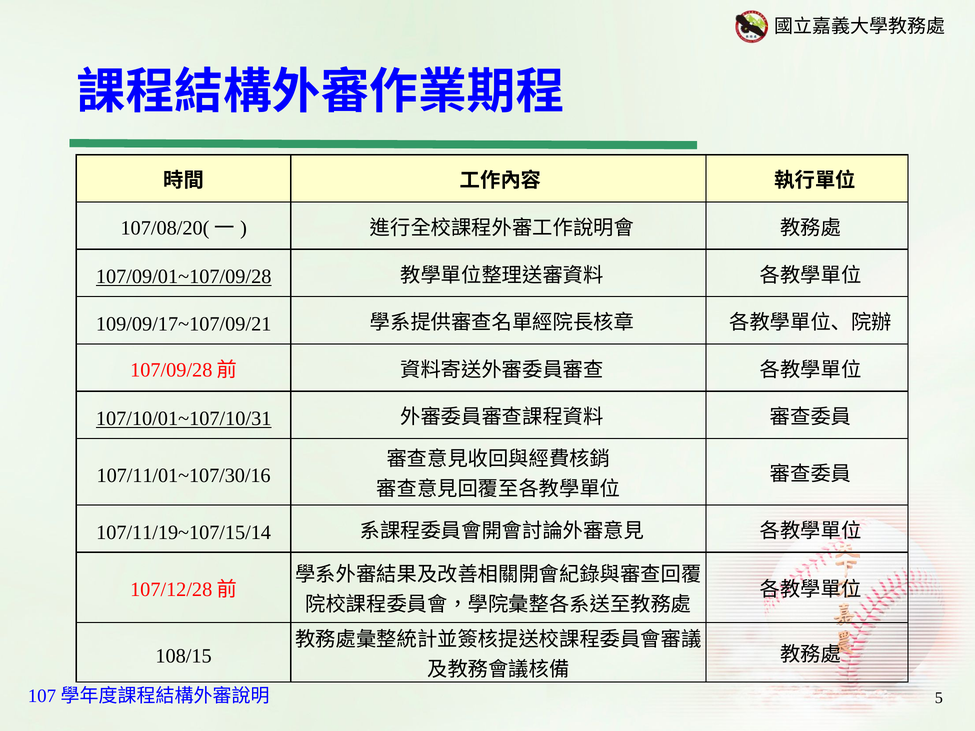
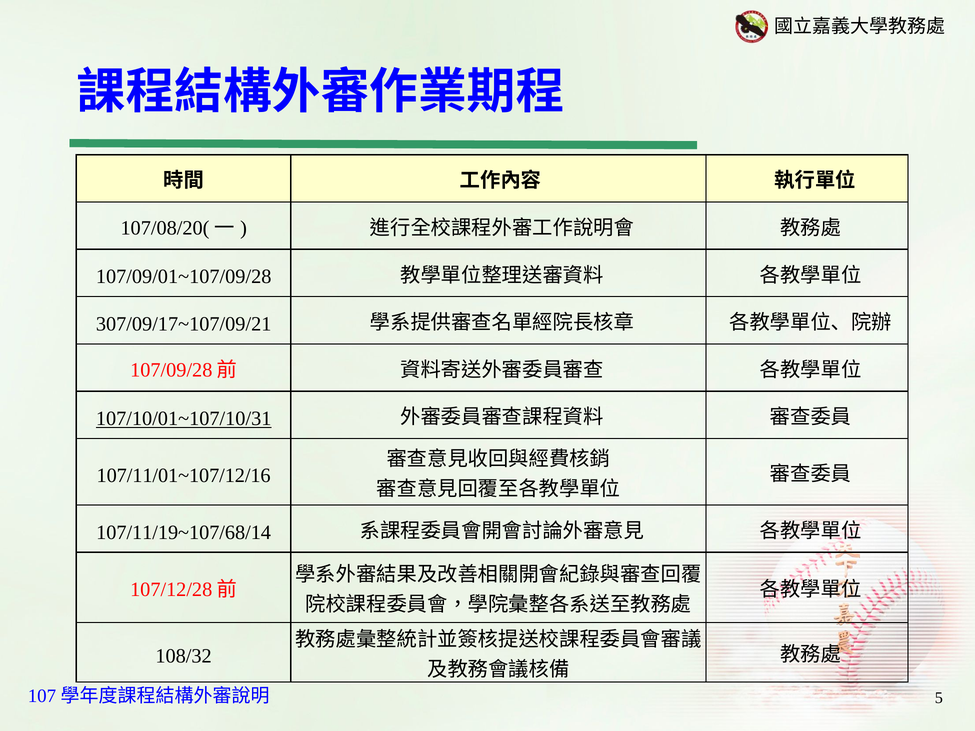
107/09/01~107/09/28 underline: present -> none
109/09/17~107/09/21: 109/09/17~107/09/21 -> 307/09/17~107/09/21
107/11/01~107/30/16: 107/11/01~107/30/16 -> 107/11/01~107/12/16
107/11/19~107/15/14: 107/11/19~107/15/14 -> 107/11/19~107/68/14
108/15: 108/15 -> 108/32
